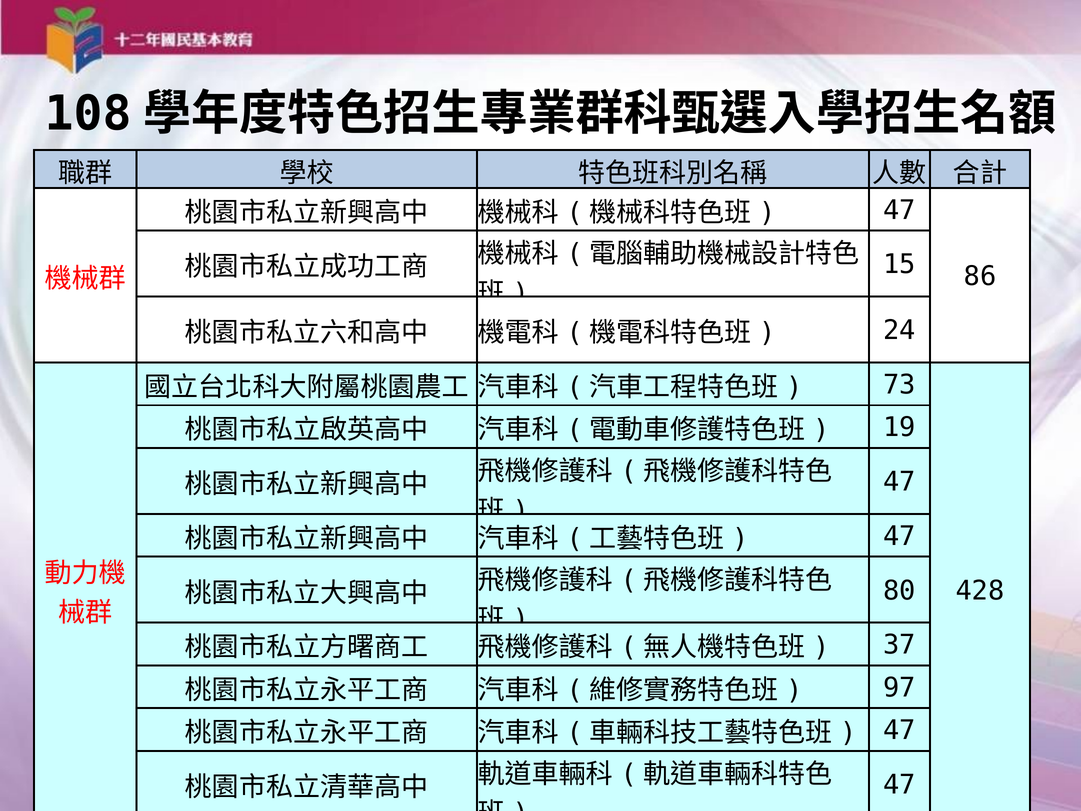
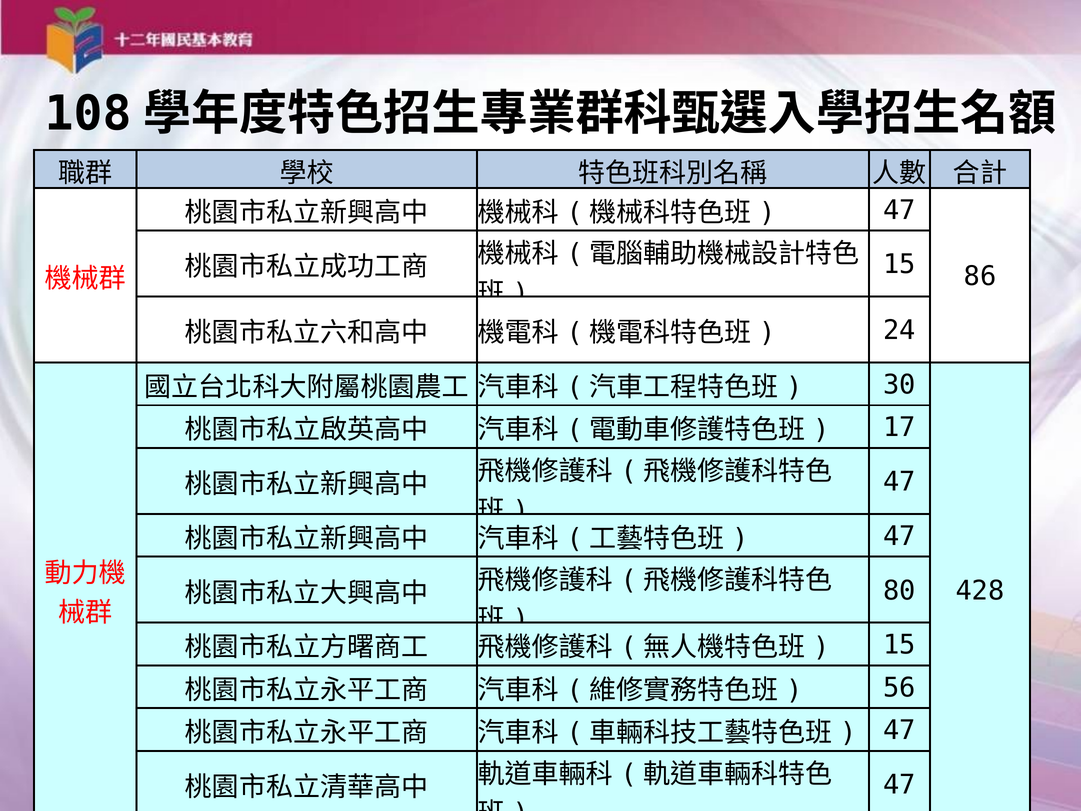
73: 73 -> 30
19: 19 -> 17
37 at (899, 645): 37 -> 15
97: 97 -> 56
